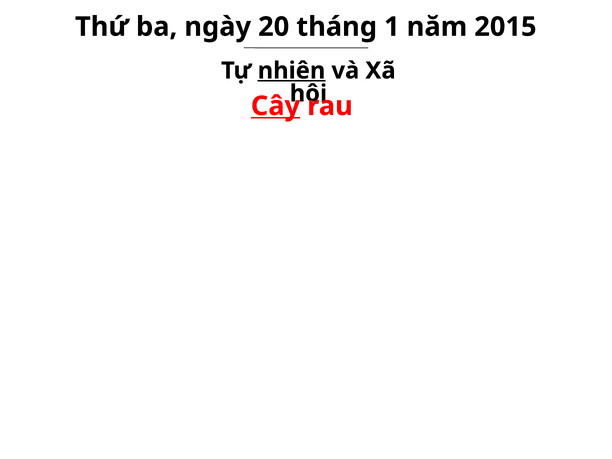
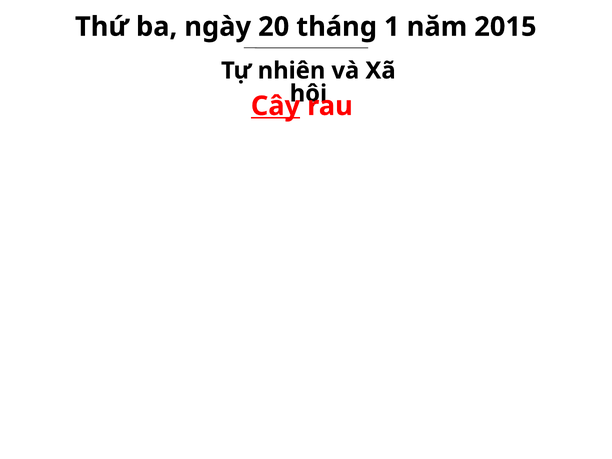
nhiên underline: present -> none
